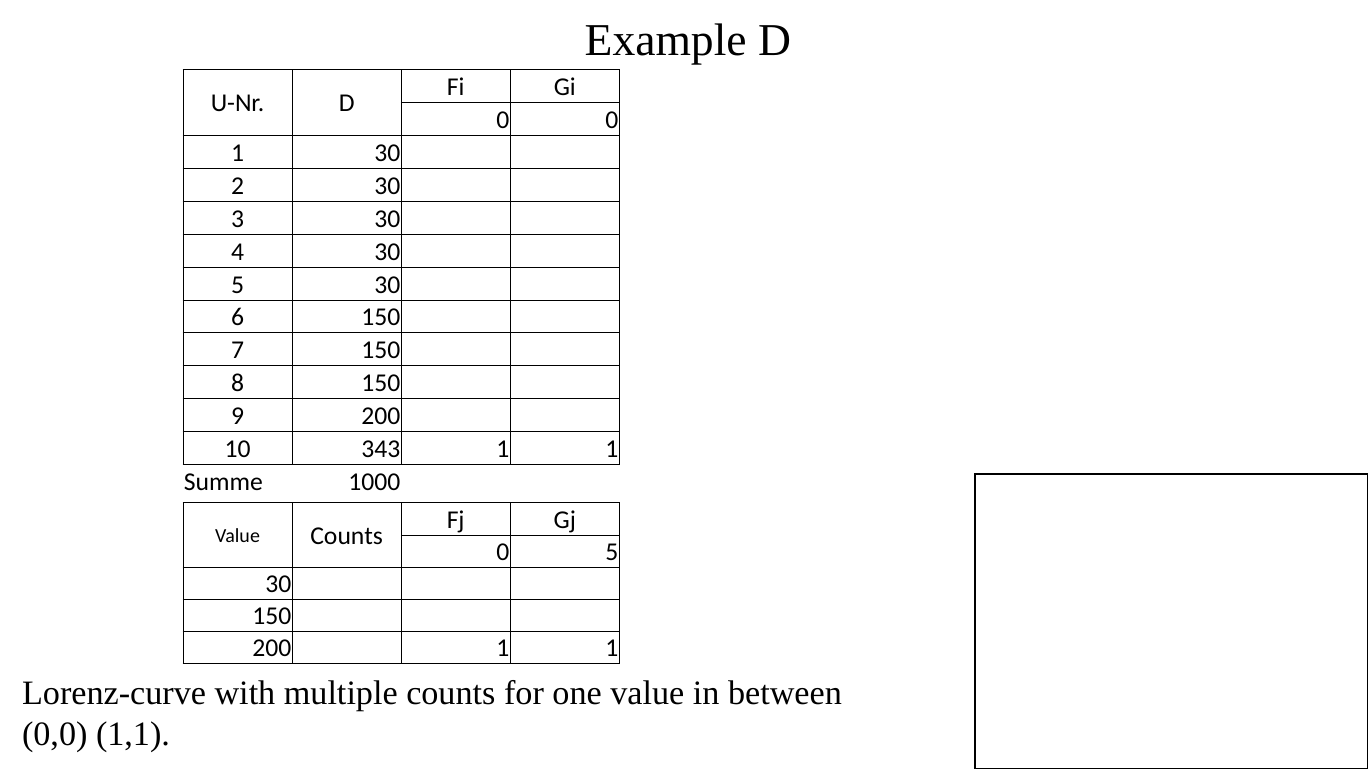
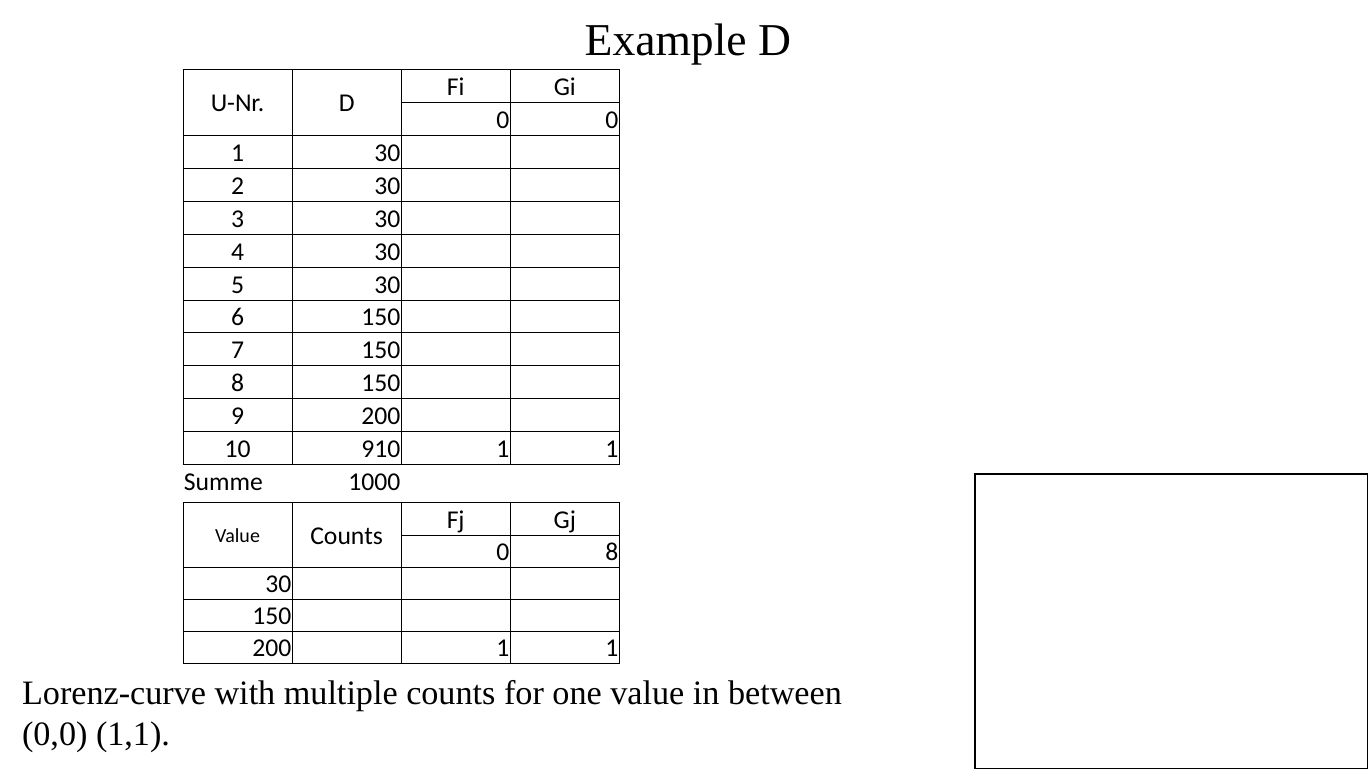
343: 343 -> 910
0 5: 5 -> 8
